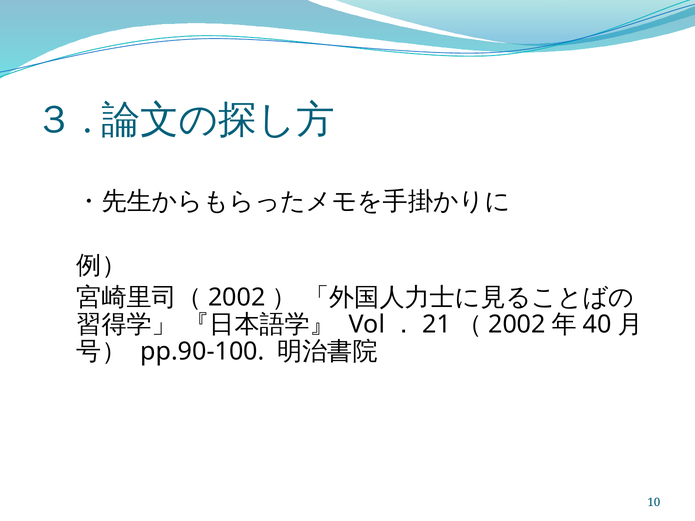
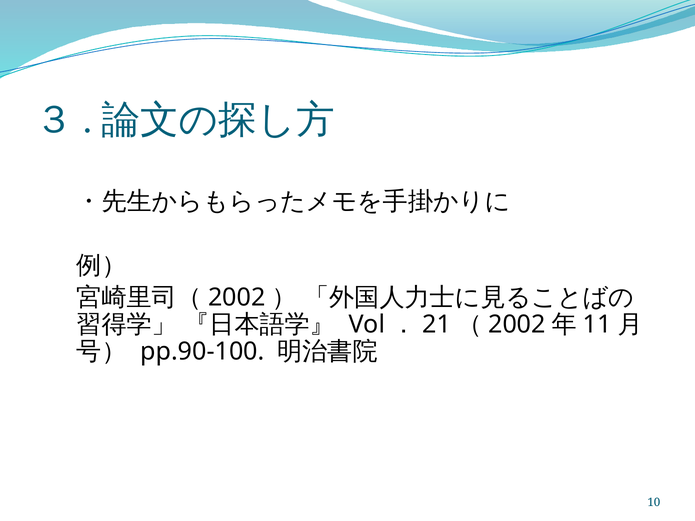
40: 40 -> 11
